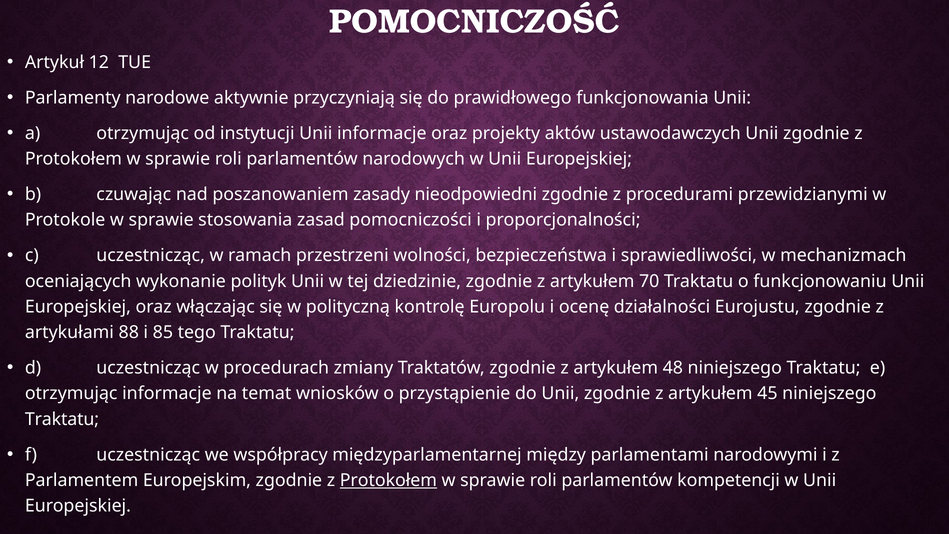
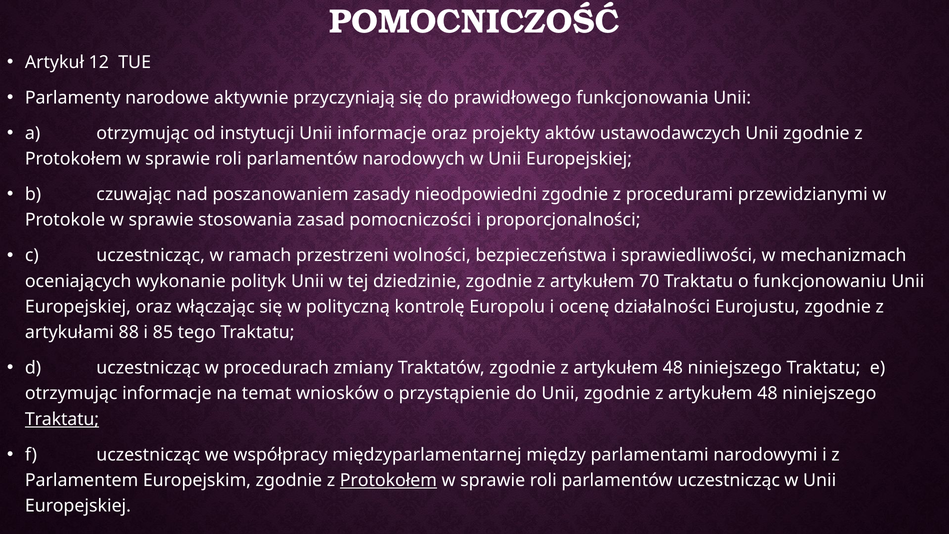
45 at (767, 393): 45 -> 48
Traktatu at (62, 419) underline: none -> present
parlamentów kompetencji: kompetencji -> uczestnicząc
